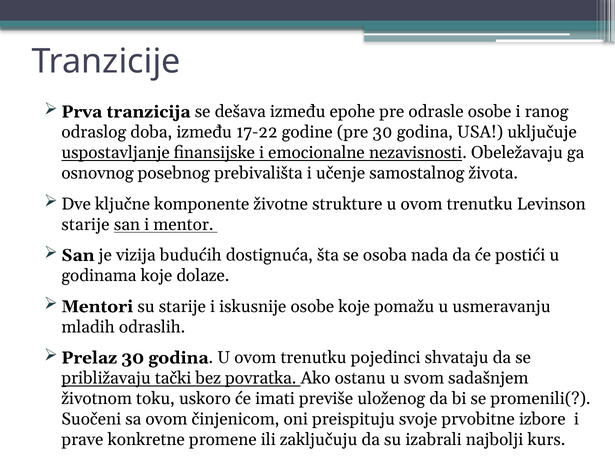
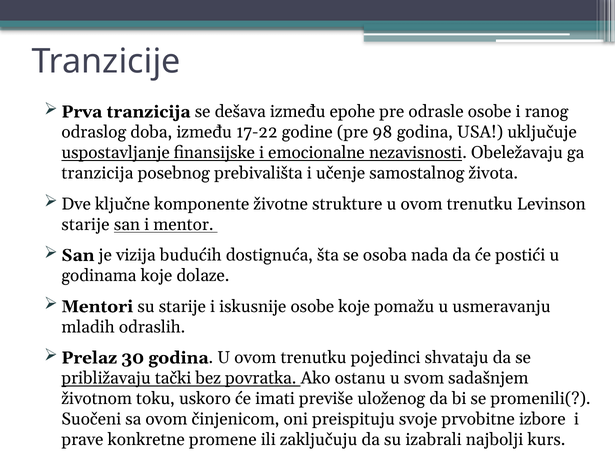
pre 30: 30 -> 98
osnovnog at (97, 173): osnovnog -> tranzicija
